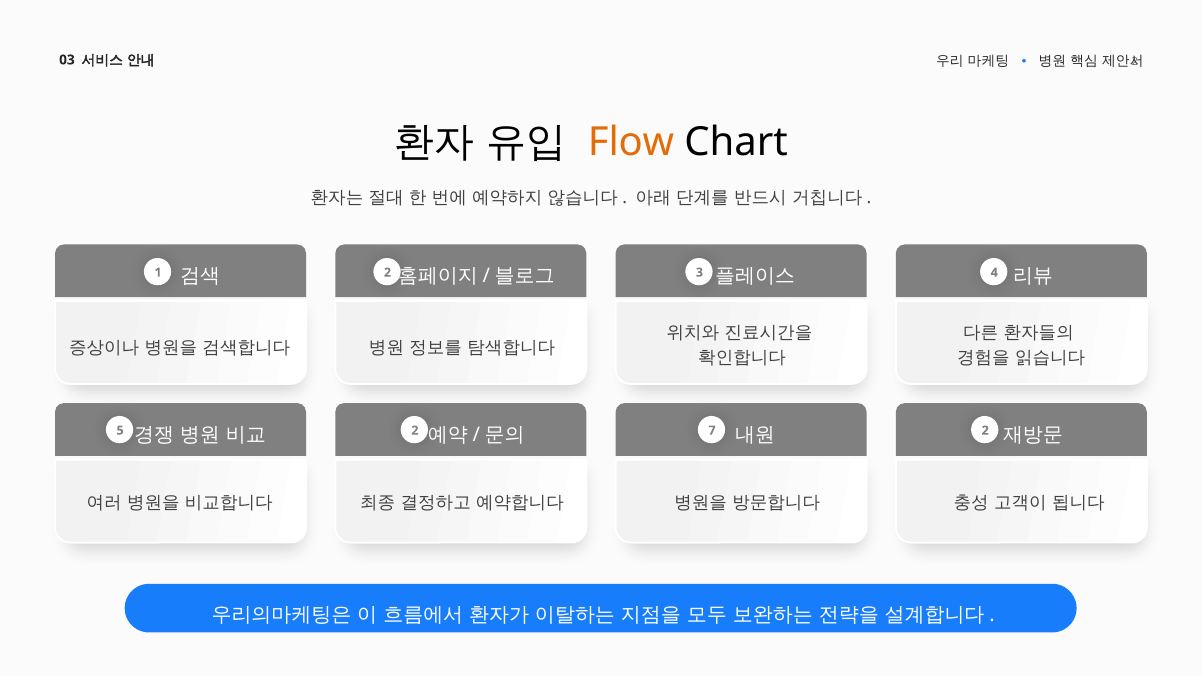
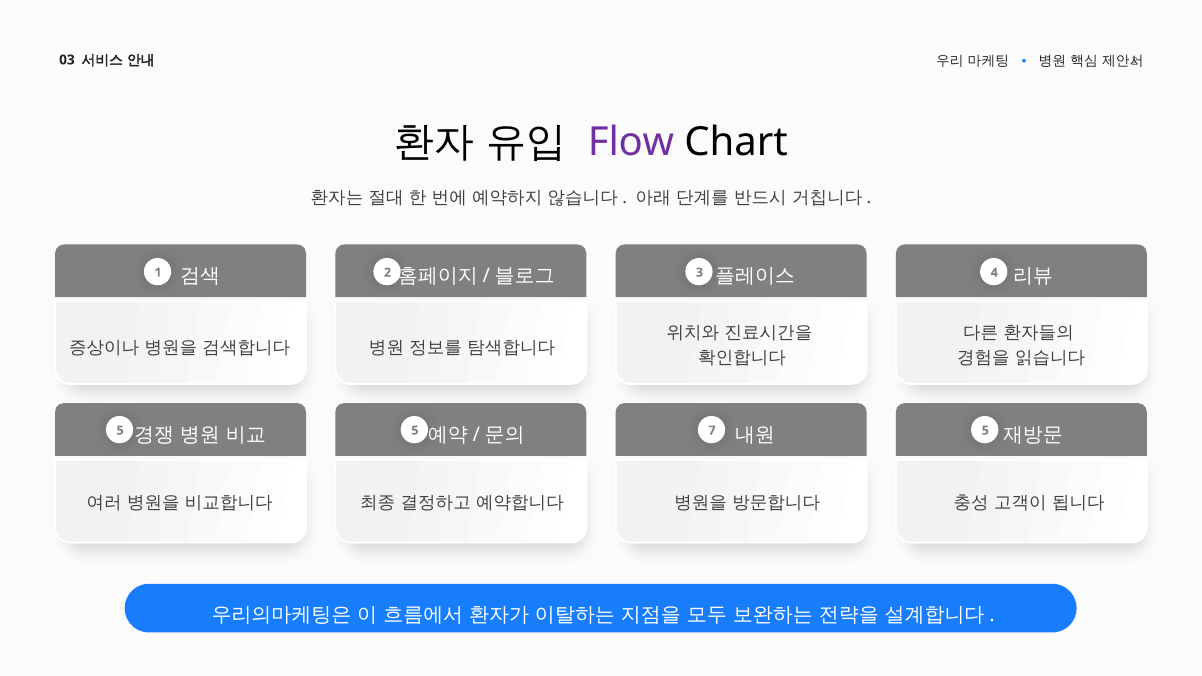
Flow colour: orange -> purple
5 2: 2 -> 5
7 2: 2 -> 5
